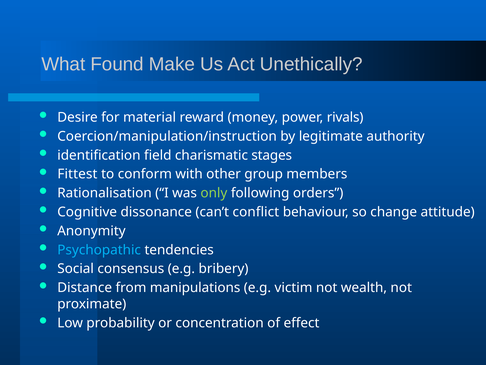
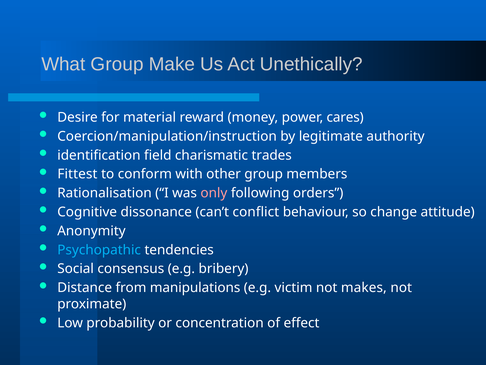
What Found: Found -> Group
rivals: rivals -> cares
stages: stages -> trades
only colour: light green -> pink
wealth: wealth -> makes
